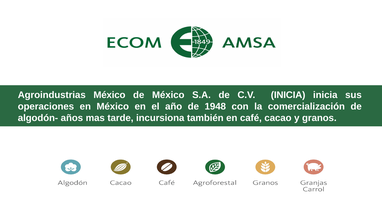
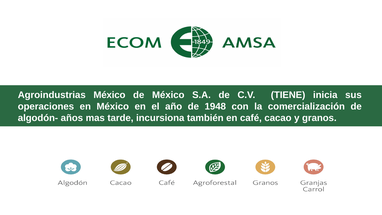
C.V INICIA: INICIA -> TIENE
